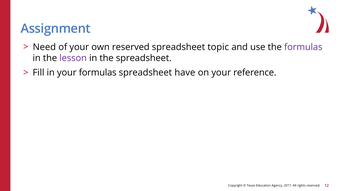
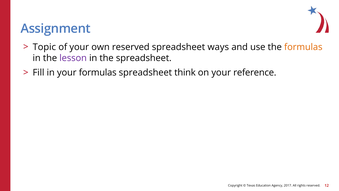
Need: Need -> Topic
topic: topic -> ways
formulas at (303, 47) colour: purple -> orange
have: have -> think
